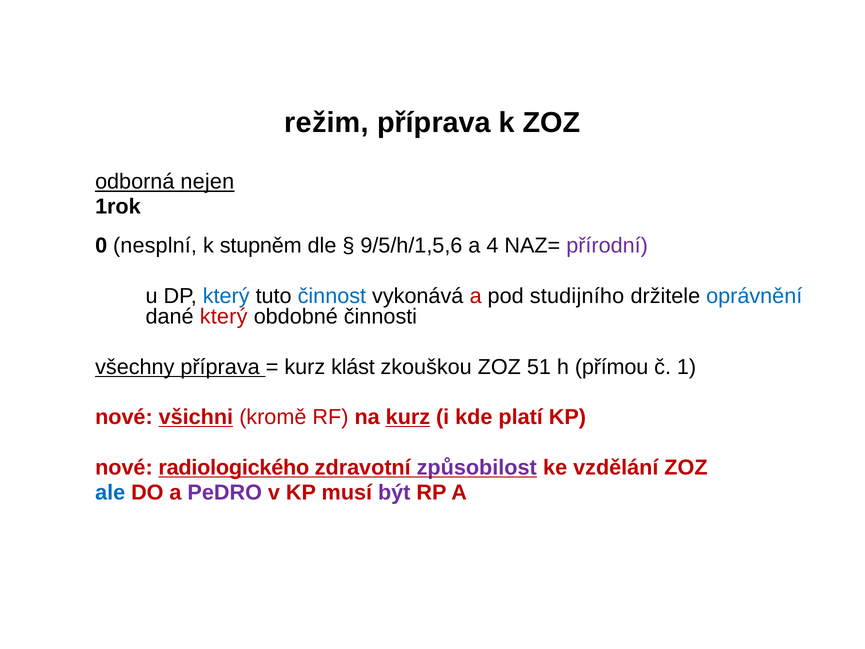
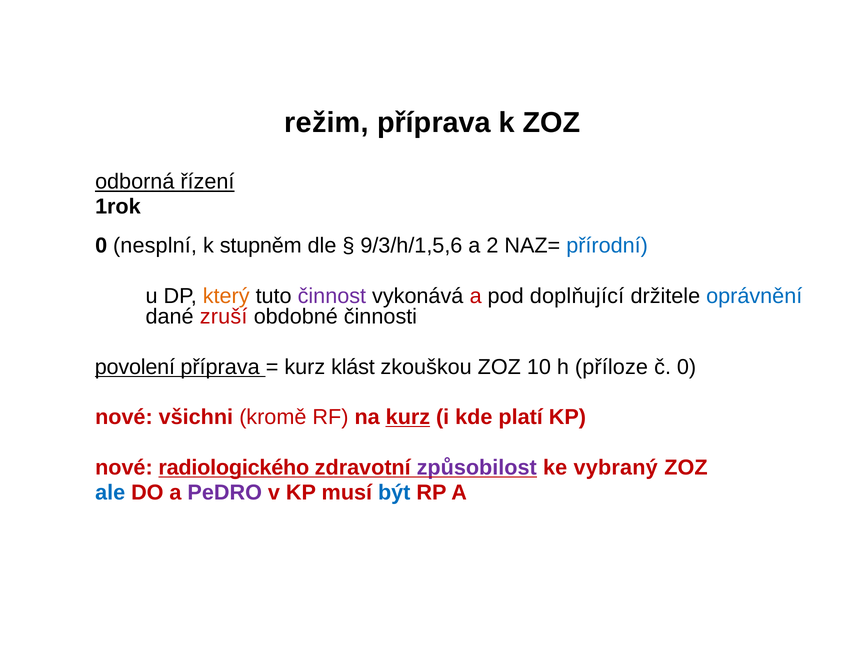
nejen: nejen -> řízení
9/5/h/1,5,6: 9/5/h/1,5,6 -> 9/3/h/1,5,6
4: 4 -> 2
přírodní colour: purple -> blue
který at (226, 296) colour: blue -> orange
činnost colour: blue -> purple
studijního: studijního -> doplňující
dané který: který -> zruší
všechny: všechny -> povolení
51: 51 -> 10
přímou: přímou -> příloze
č 1: 1 -> 0
všichni underline: present -> none
vzdělání: vzdělání -> vybraný
být colour: purple -> blue
